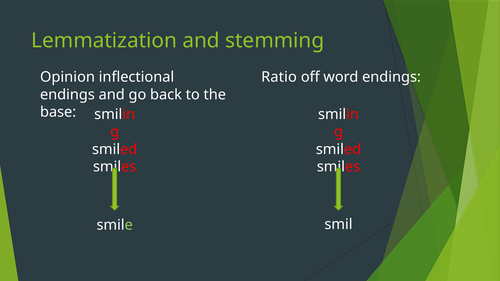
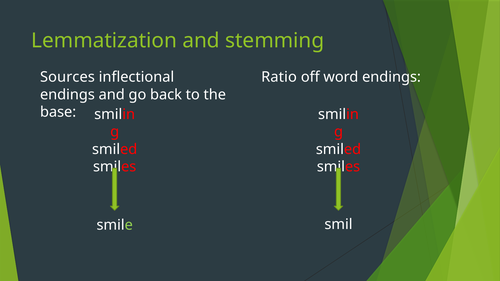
Opinion: Opinion -> Sources
